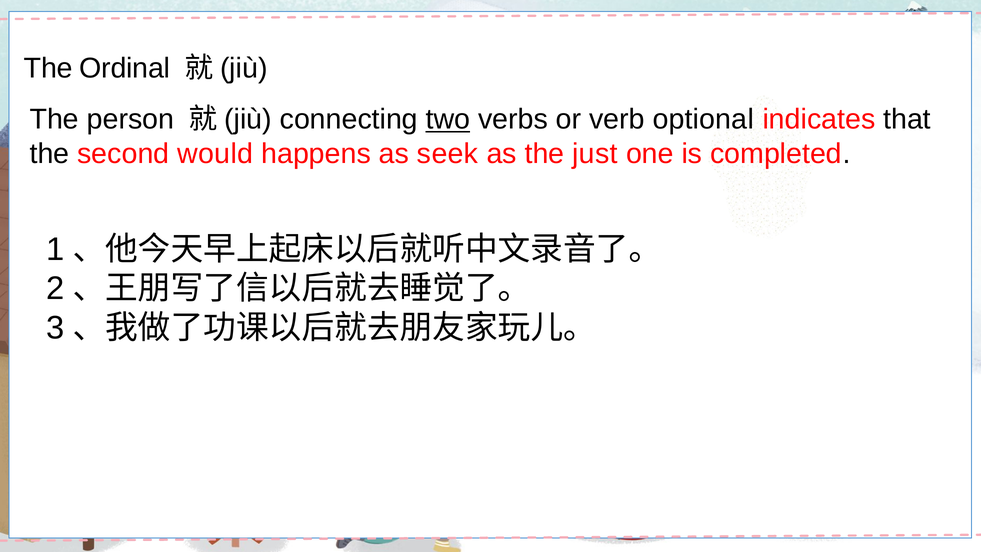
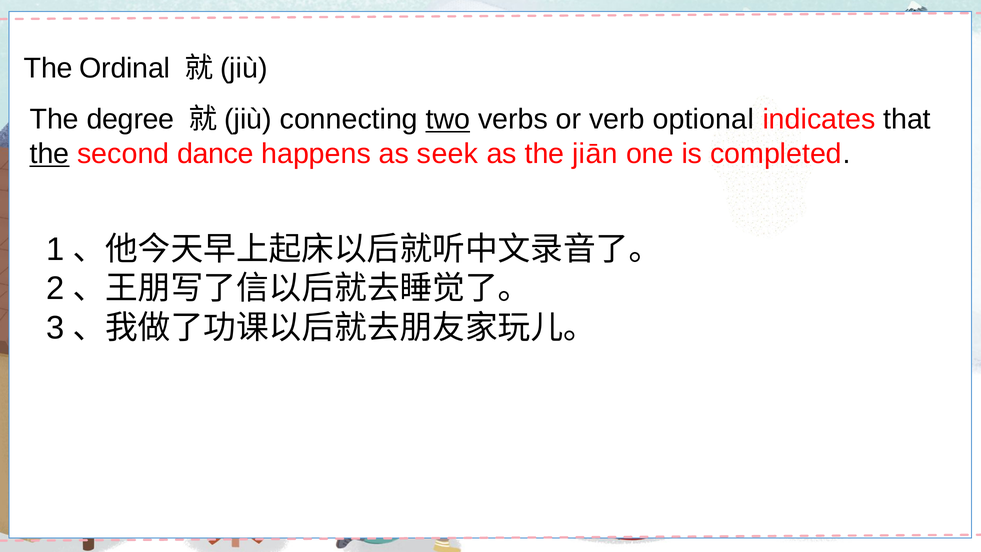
person: person -> degree
the at (49, 154) underline: none -> present
would: would -> dance
just: just -> jiān
